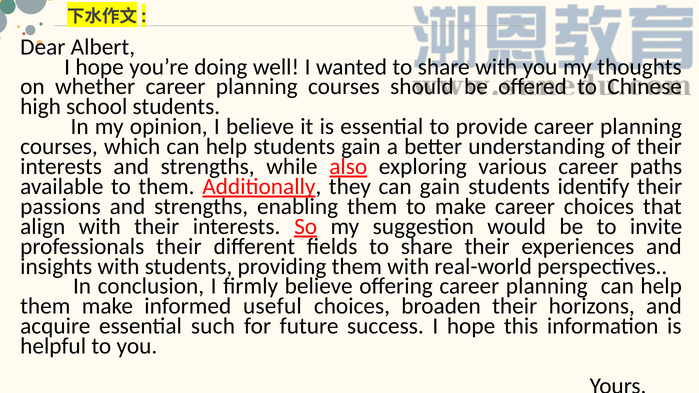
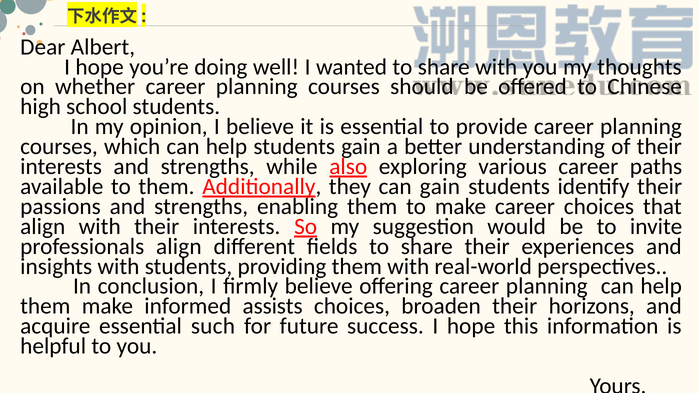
professionals their: their -> align
useful: useful -> assists
